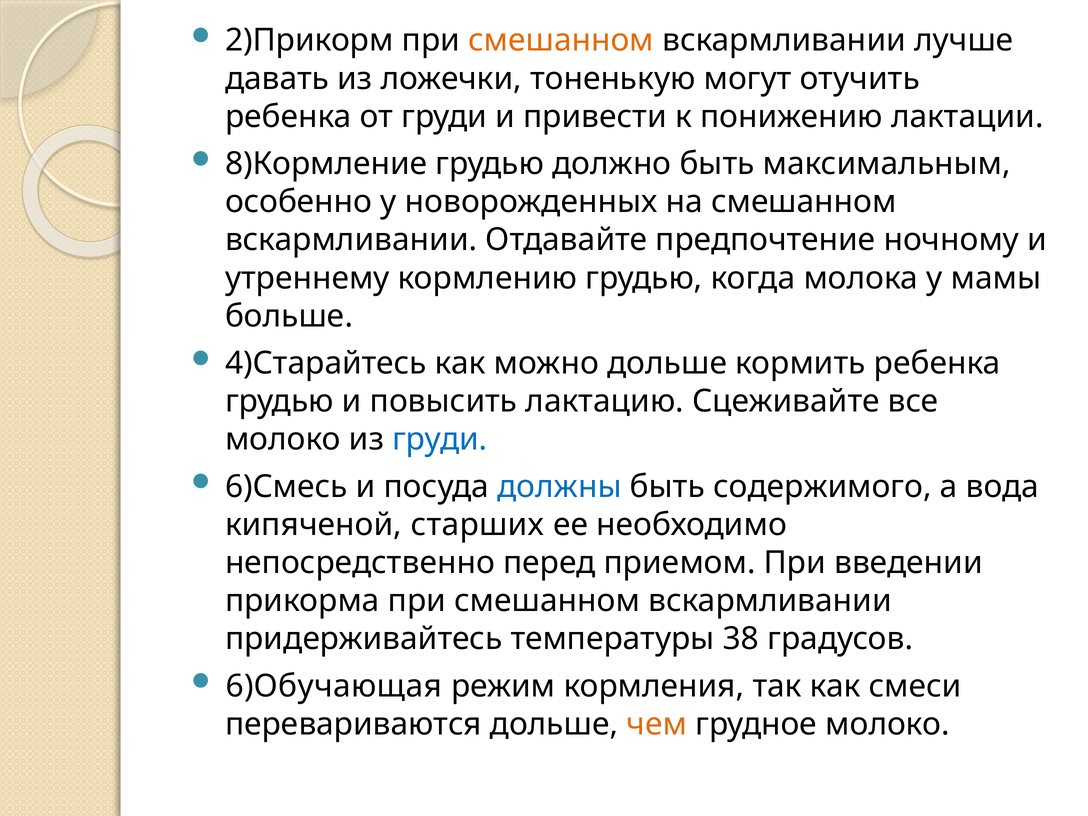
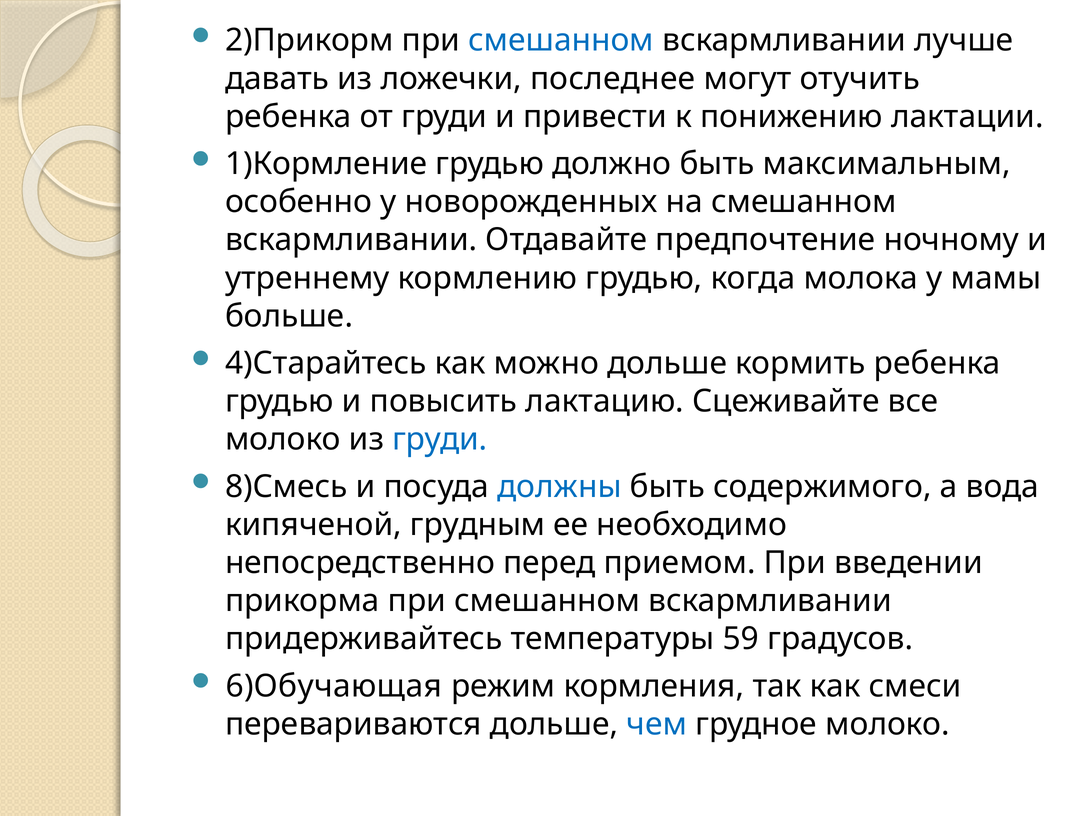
смешанном at (561, 40) colour: orange -> blue
тоненькую: тоненькую -> последнее
8)Кормление: 8)Кормление -> 1)Кормление
6)Смесь: 6)Смесь -> 8)Смесь
старших: старших -> грудным
38: 38 -> 59
чем colour: orange -> blue
